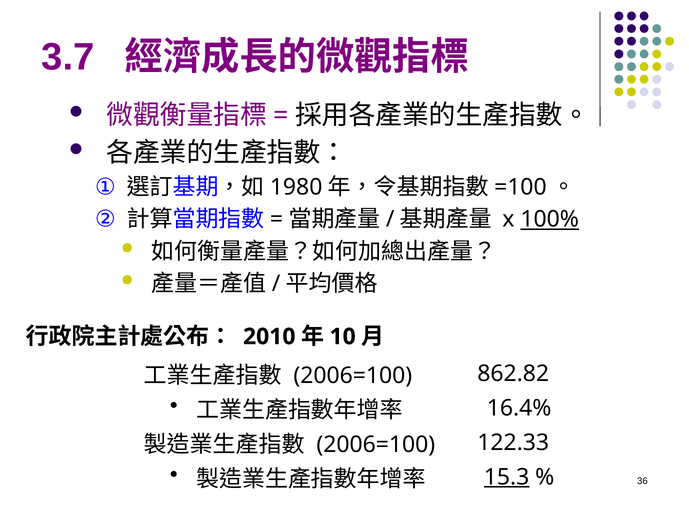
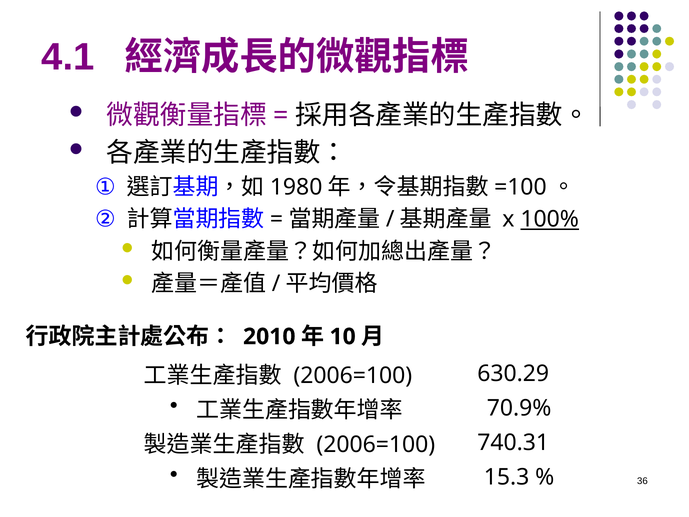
3.7: 3.7 -> 4.1
862.82: 862.82 -> 630.29
16.4%: 16.4% -> 70.9%
122.33: 122.33 -> 740.31
15.3 underline: present -> none
